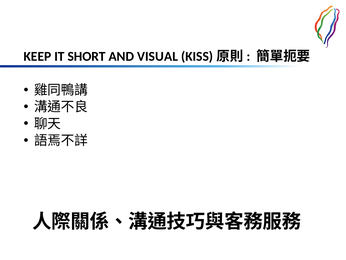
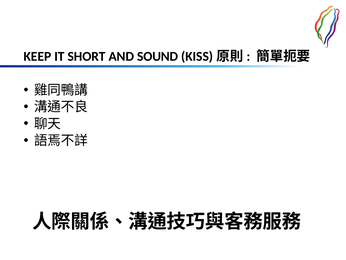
VISUAL: VISUAL -> SOUND
